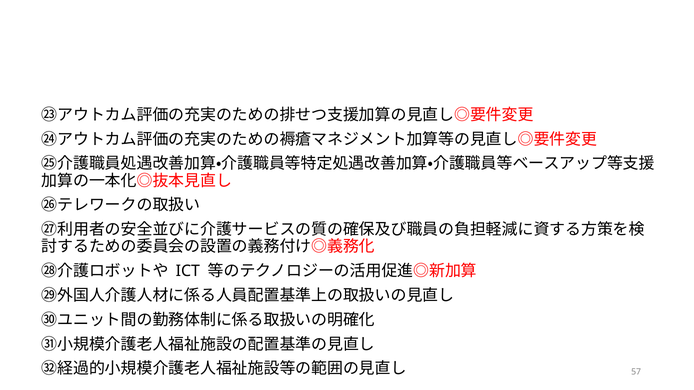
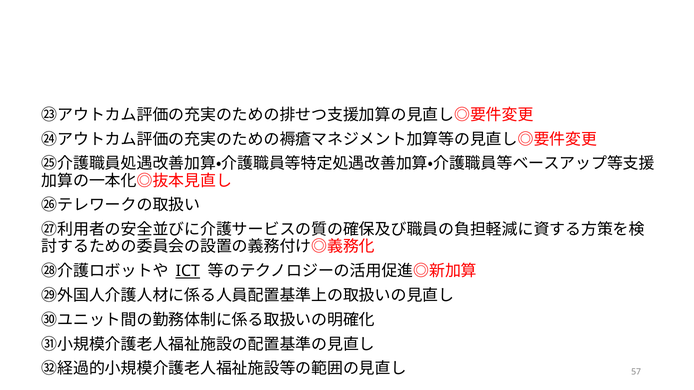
ICT underline: none -> present
